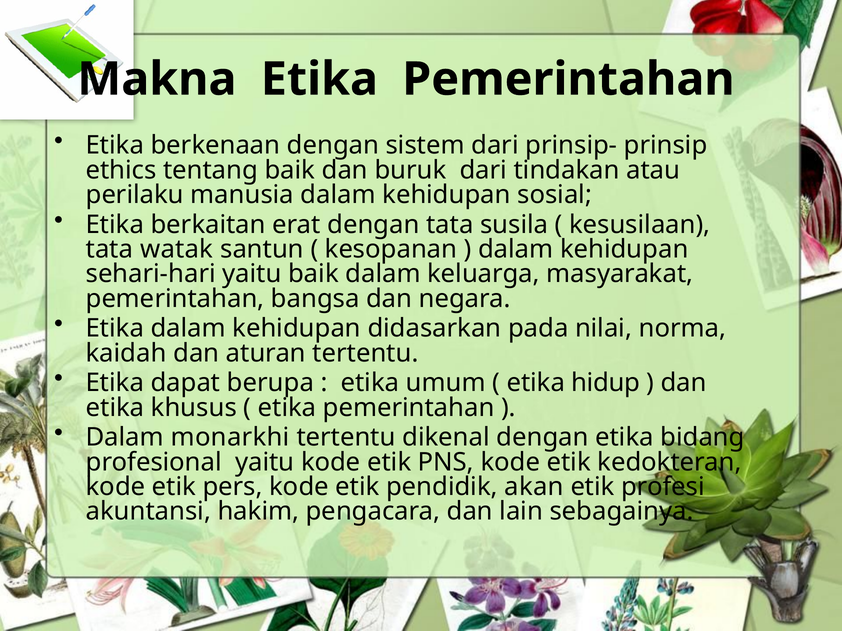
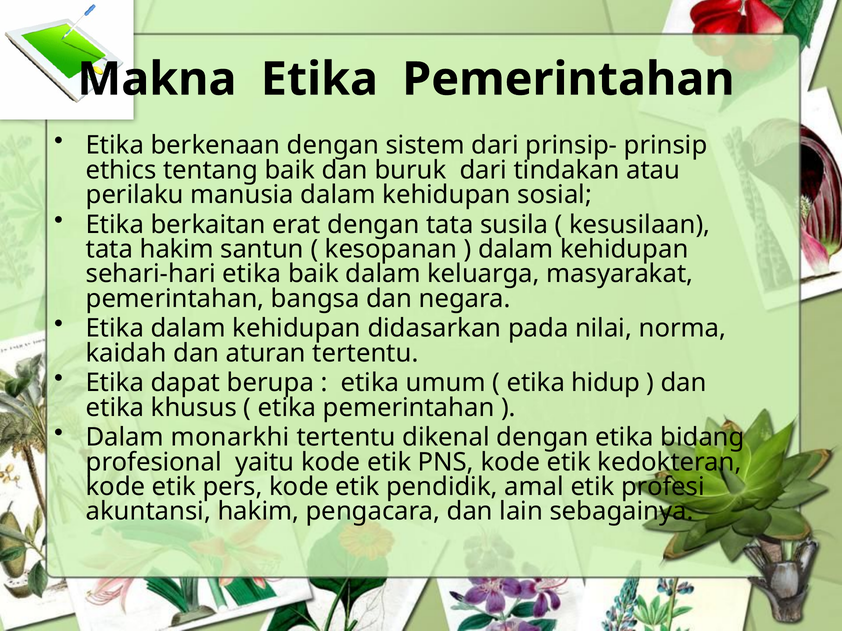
tata watak: watak -> hakim
sehari-hari yaitu: yaitu -> etika
akan: akan -> amal
